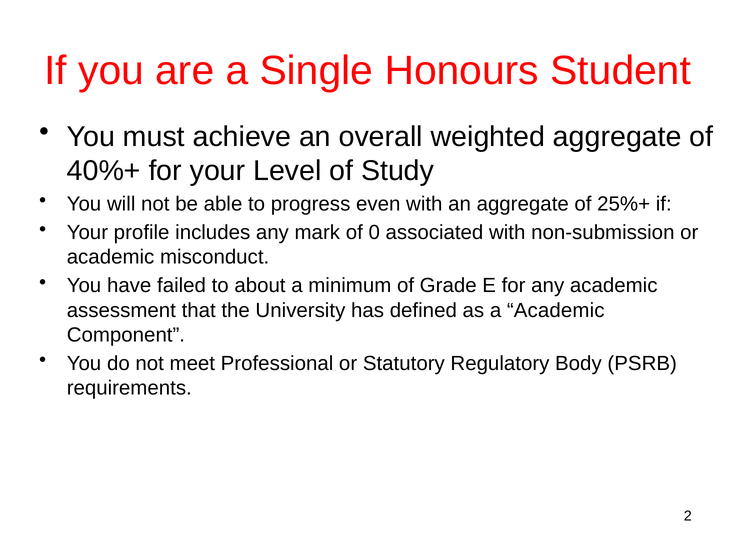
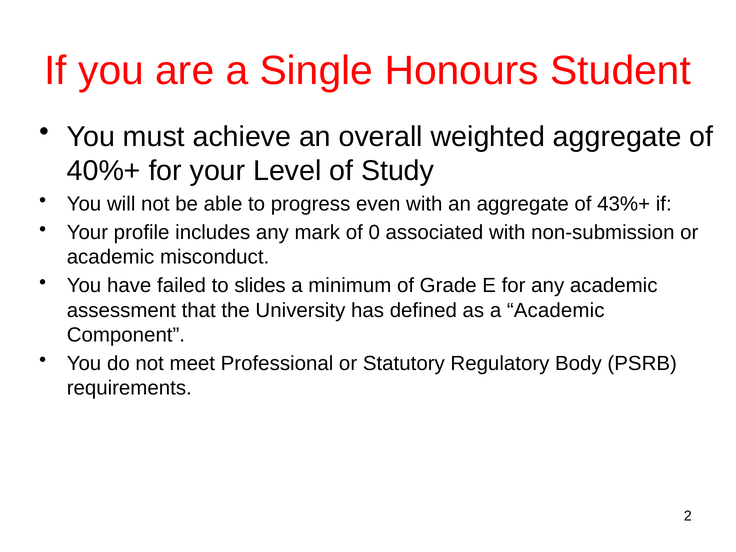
25%+: 25%+ -> 43%+
about: about -> slides
